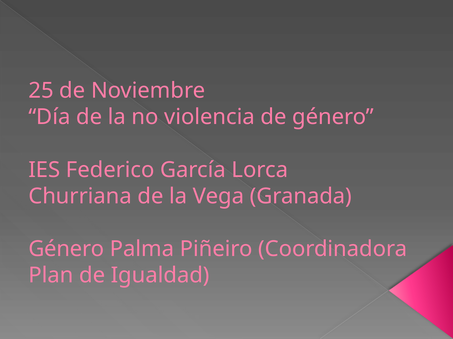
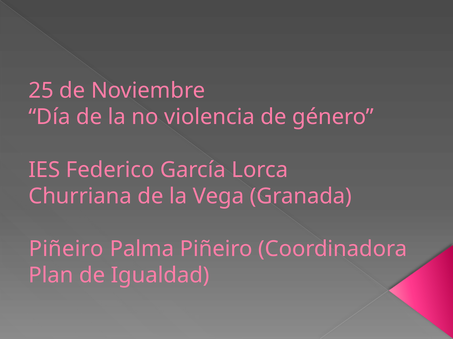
Género at (66, 250): Género -> Piñeiro
